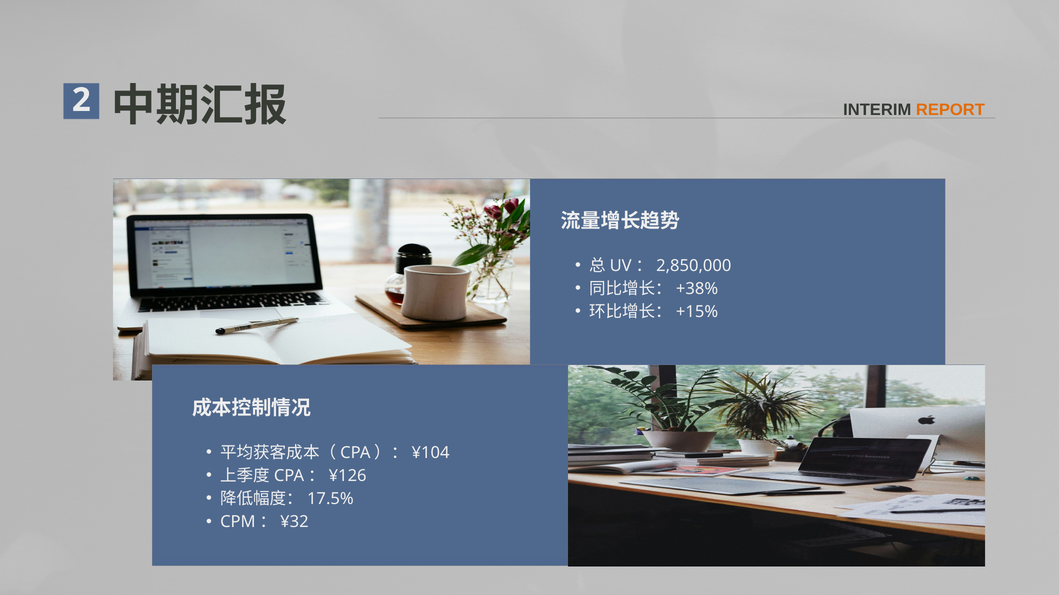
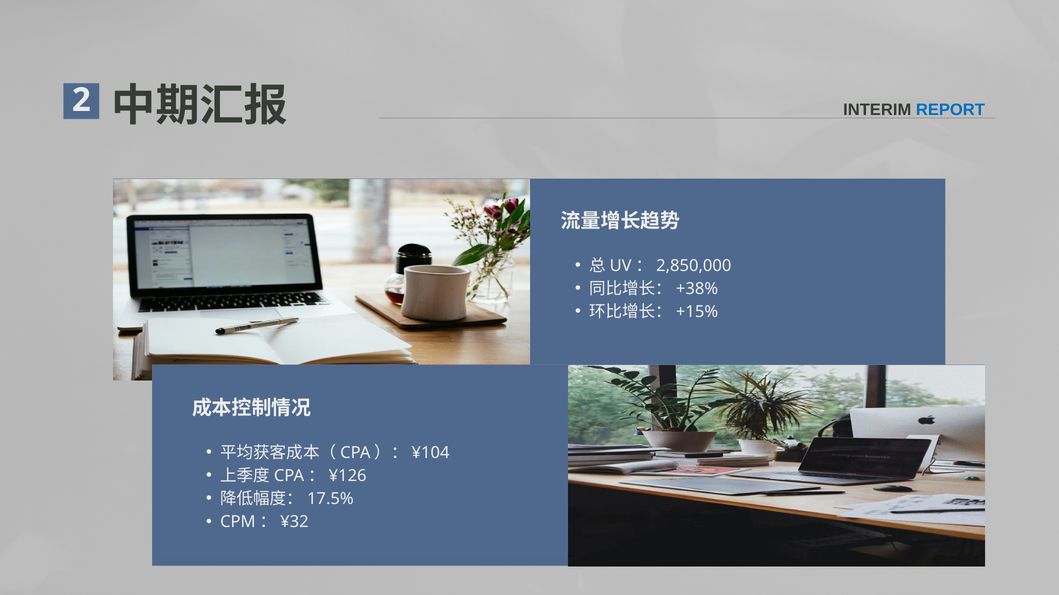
REPORT colour: orange -> blue
